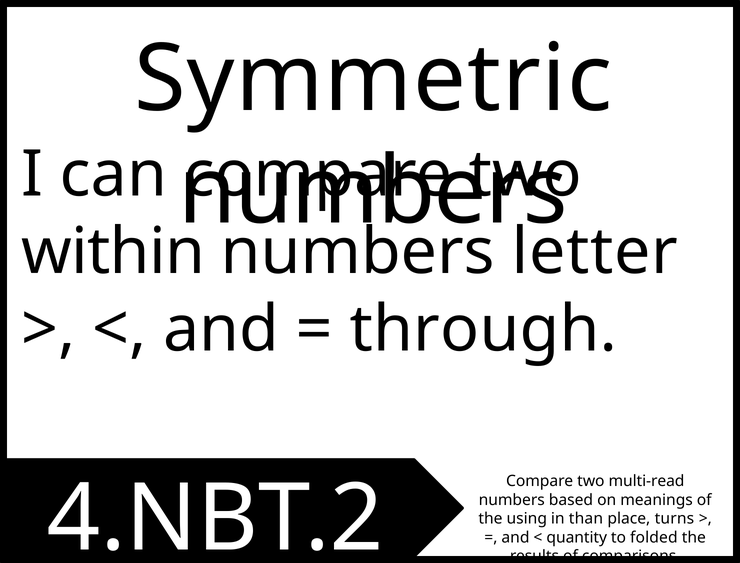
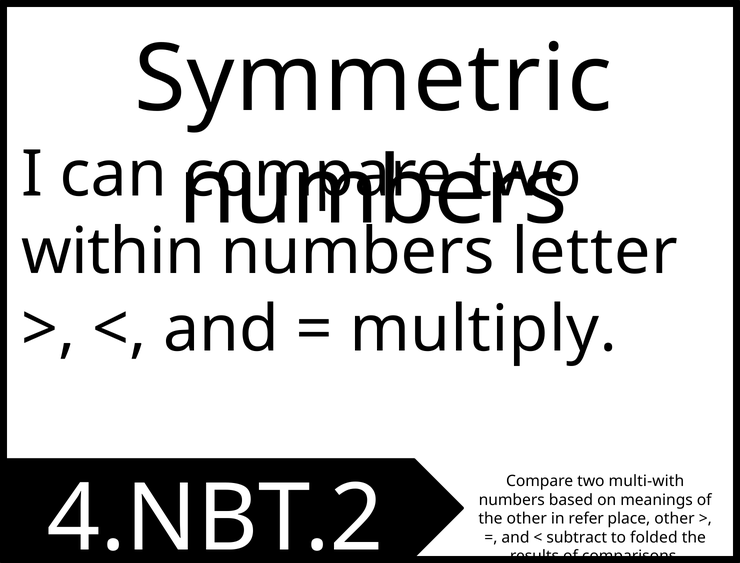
through: through -> multiply
multi-read: multi-read -> multi-with
the using: using -> other
than: than -> refer
place turns: turns -> other
quantity: quantity -> subtract
